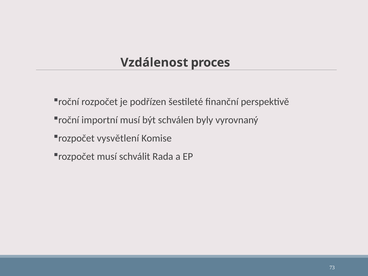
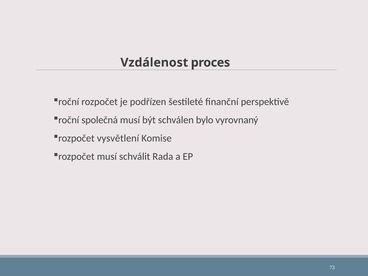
importní: importní -> společná
byly: byly -> bylo
